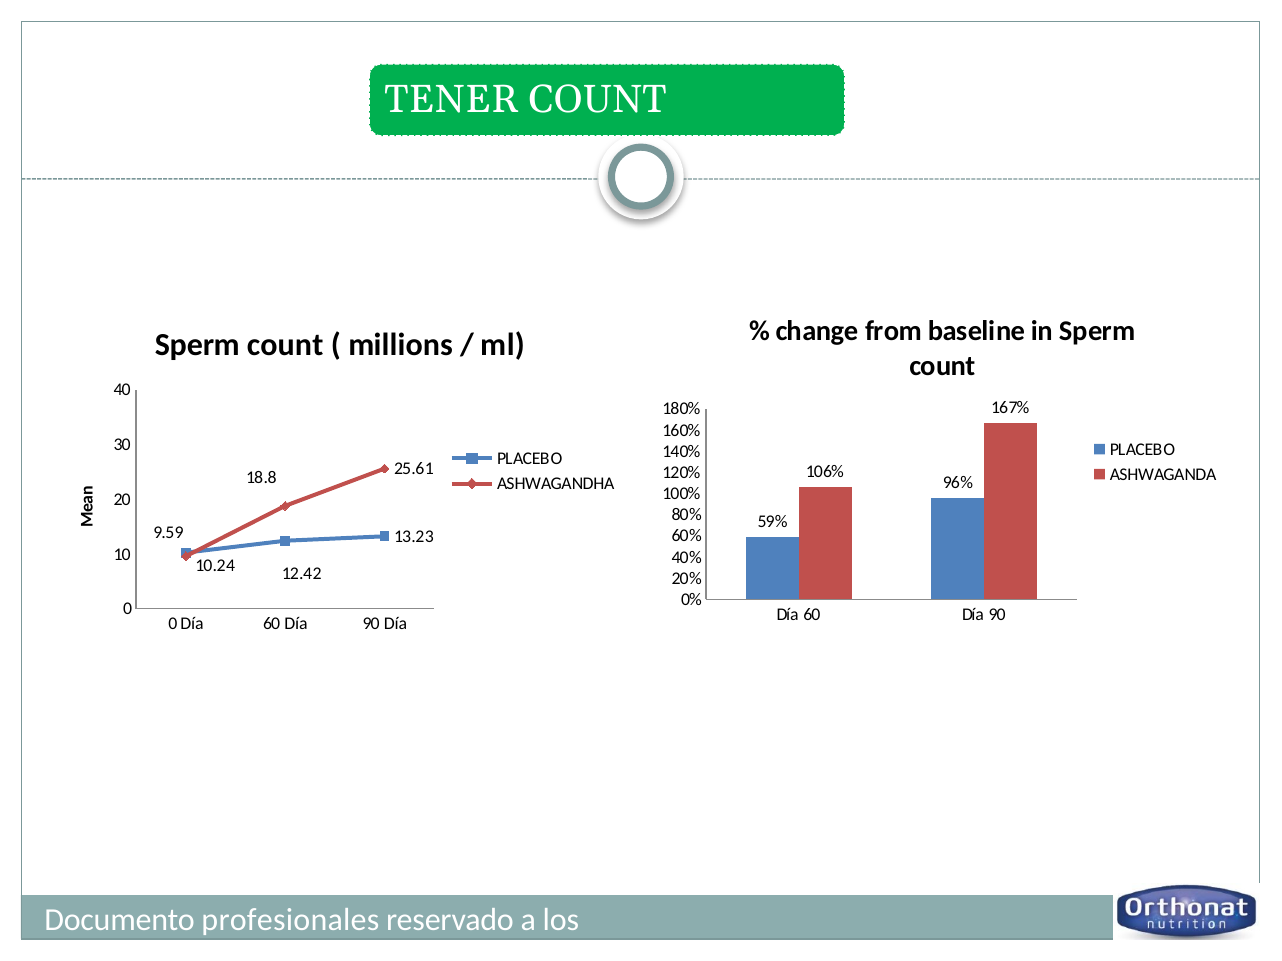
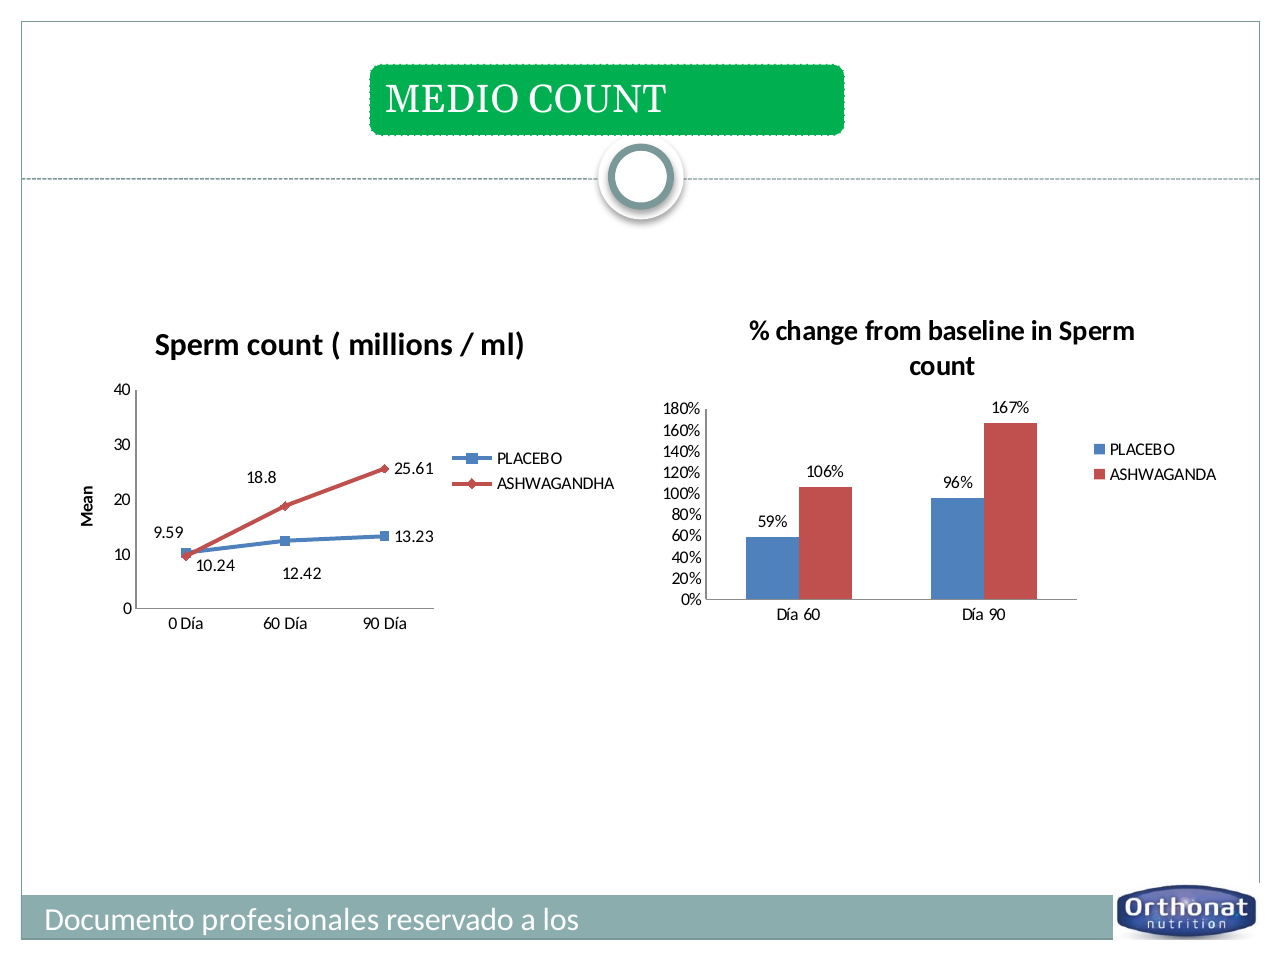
TENER: TENER -> MEDIO
